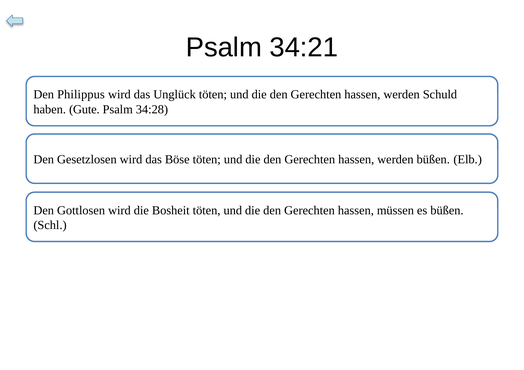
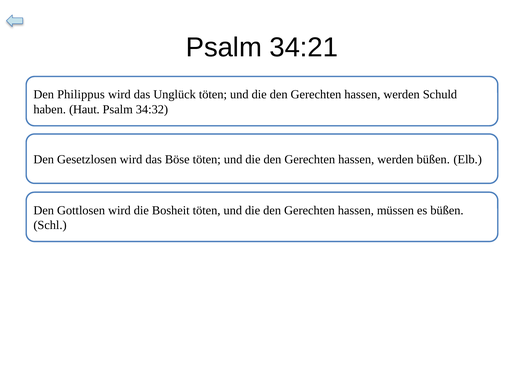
Gute: Gute -> Haut
34:28: 34:28 -> 34:32
